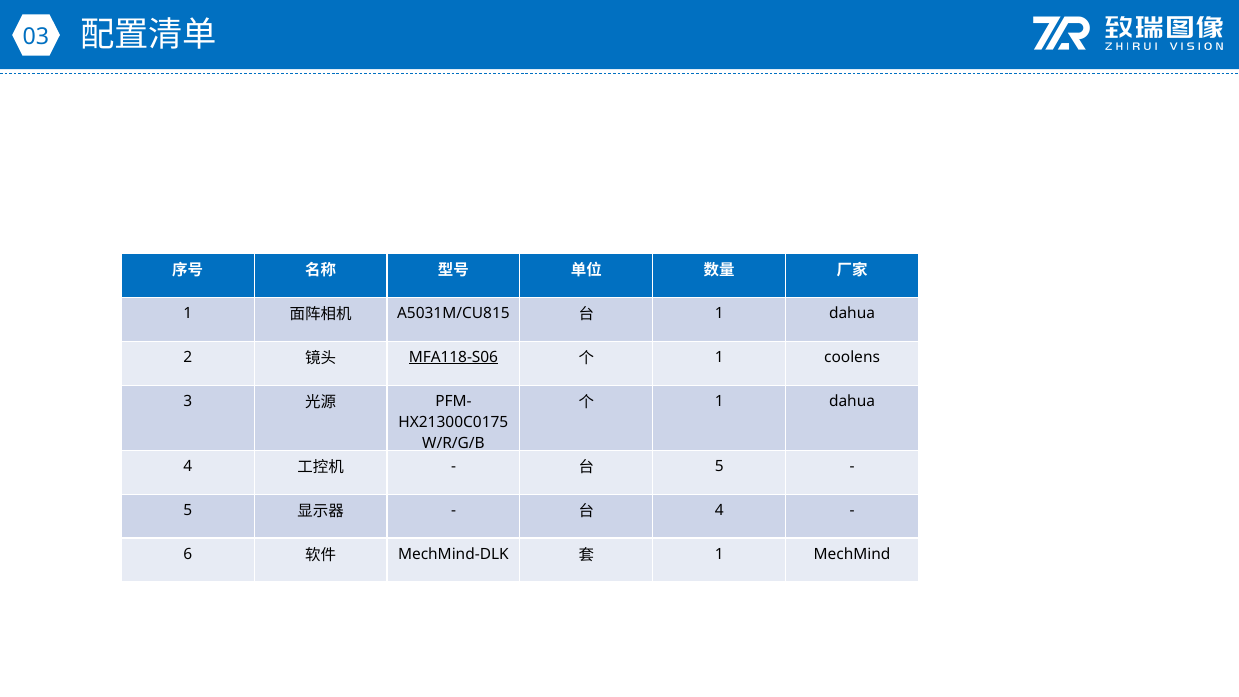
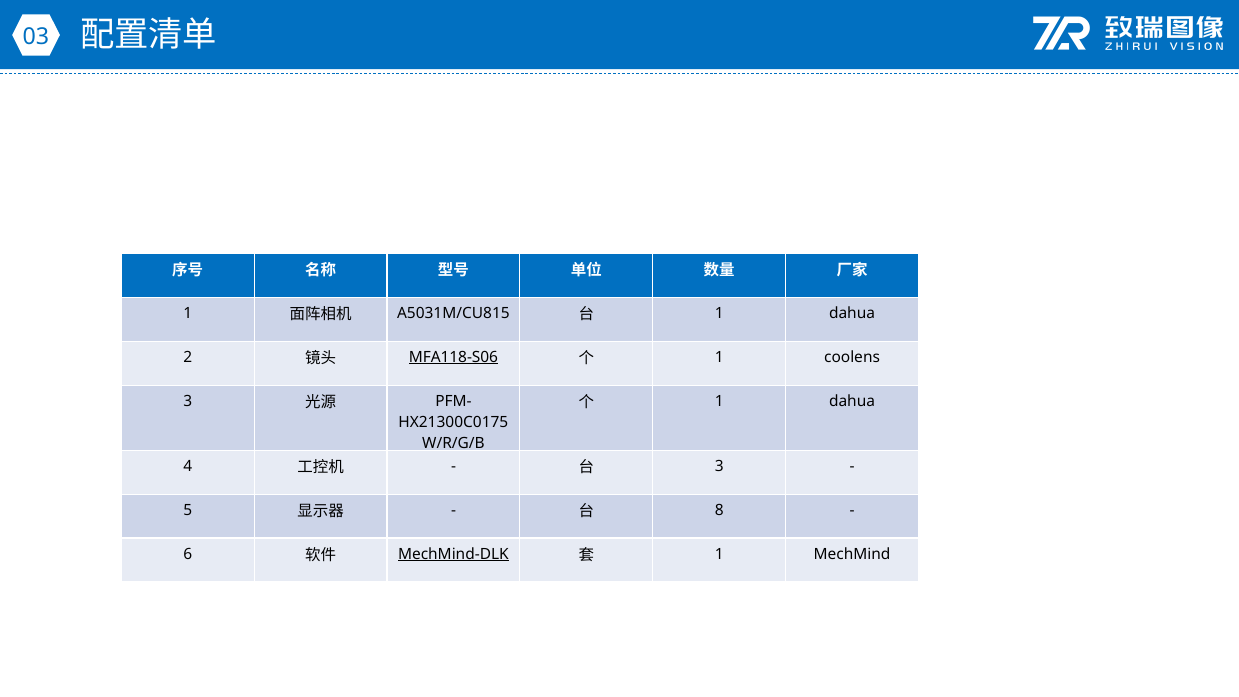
5 at (719, 466): 5 -> 3
4 at (719, 510): 4 -> 8
MechMind-DLK underline: none -> present
